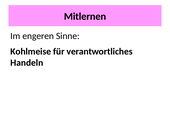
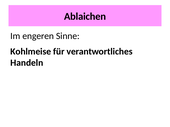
Mitlernen: Mitlernen -> Ablaichen
